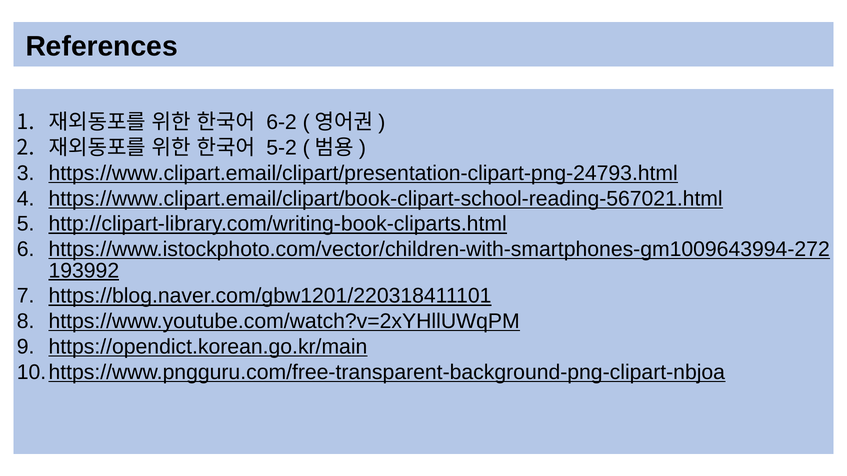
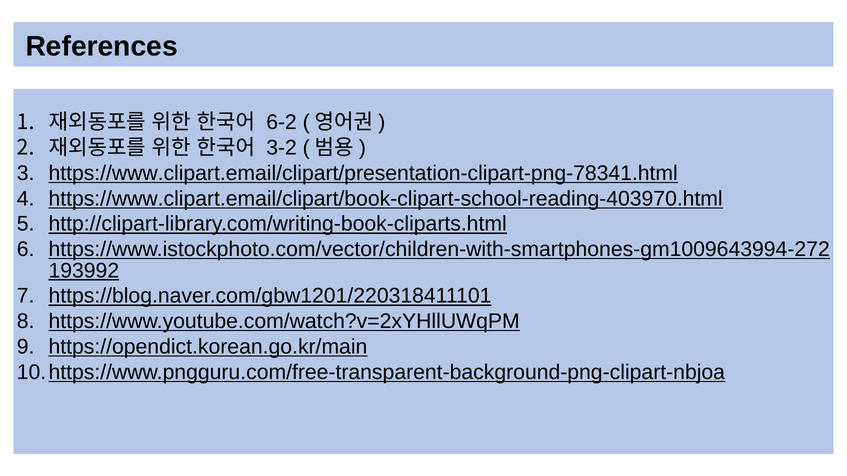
5-2: 5-2 -> 3-2
https://www.clipart.email/clipart/presentation-clipart-png-24793.html: https://www.clipart.email/clipart/presentation-clipart-png-24793.html -> https://www.clipart.email/clipart/presentation-clipart-png-78341.html
https://www.clipart.email/clipart/book-clipart-school-reading-567021.html: https://www.clipart.email/clipart/book-clipart-school-reading-567021.html -> https://www.clipart.email/clipart/book-clipart-school-reading-403970.html
